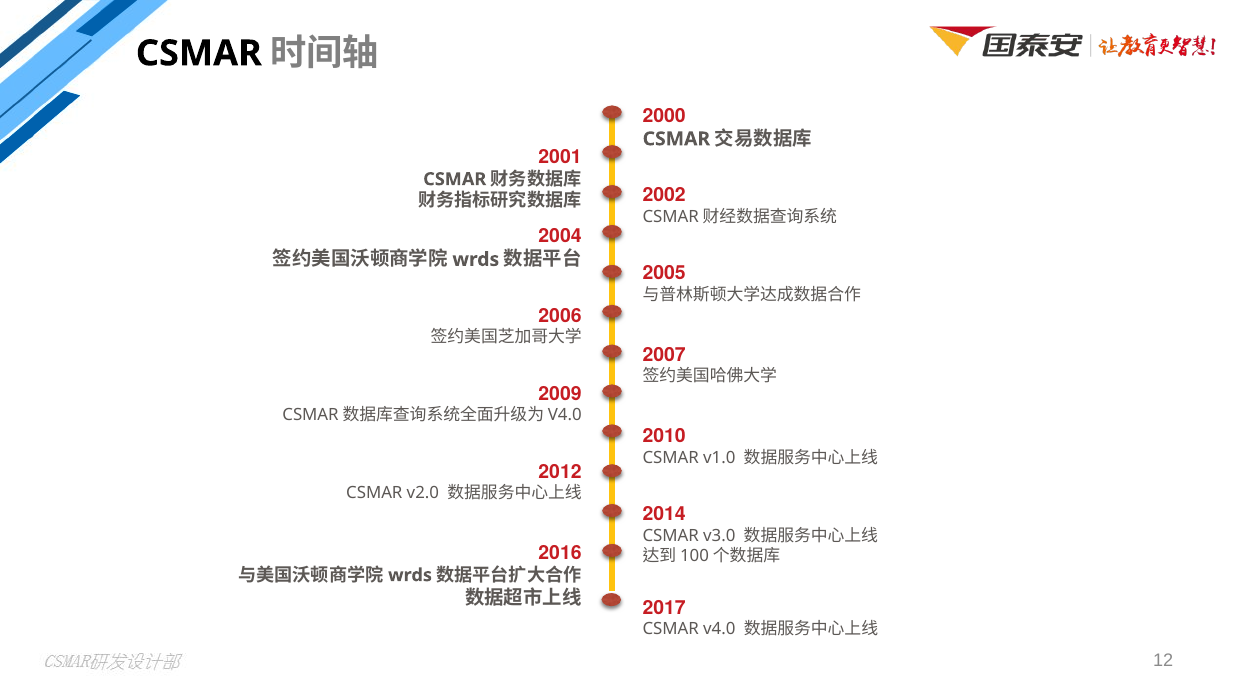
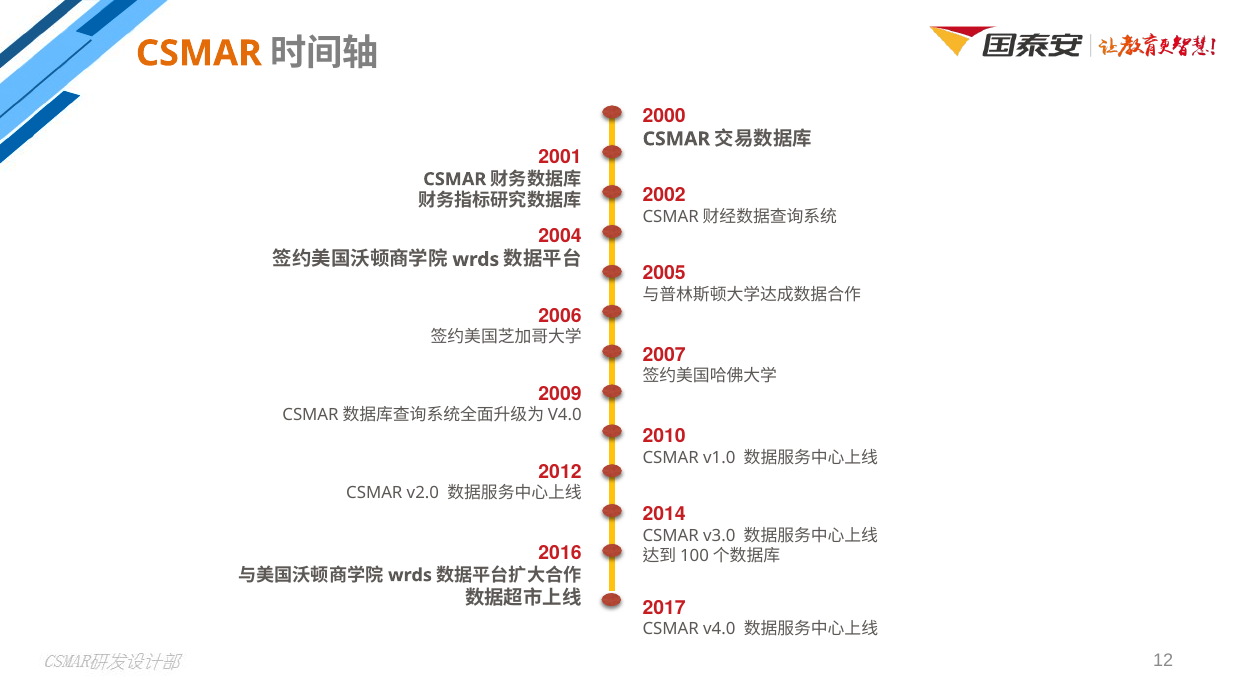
CSMAR at (199, 53) colour: black -> orange
